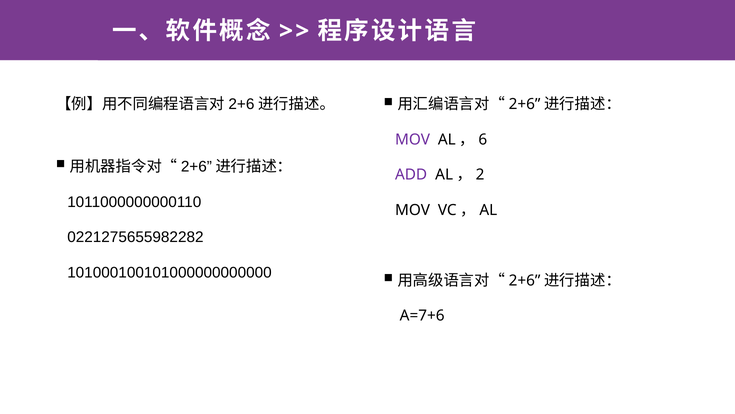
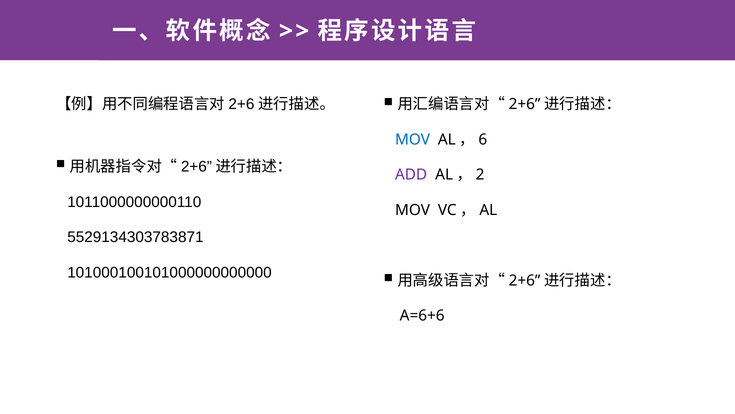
MOV at (413, 139) colour: purple -> blue
0221275655982282: 0221275655982282 -> 5529134303783871
A=7+6: A=7+6 -> A=6+6
